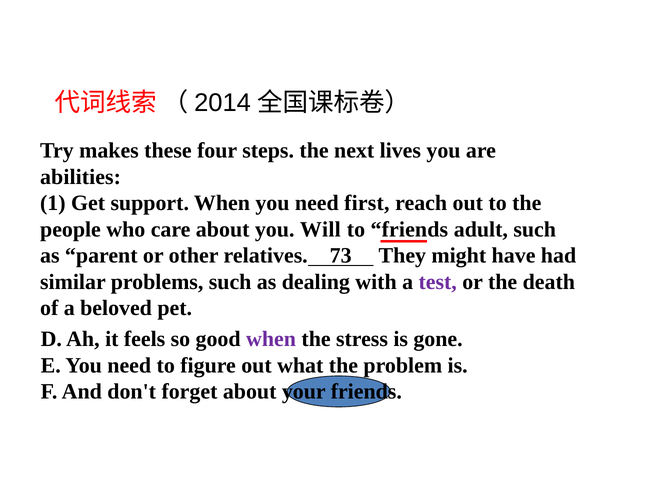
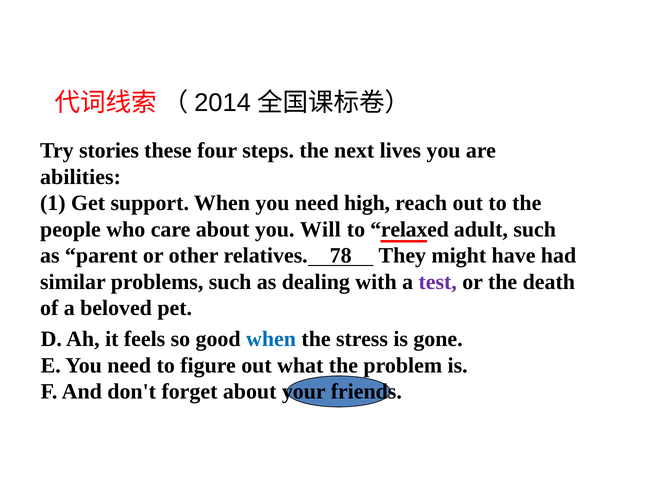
makes: makes -> stories
first: first -> high
to friends: friends -> relaxed
73: 73 -> 78
when at (271, 339) colour: purple -> blue
